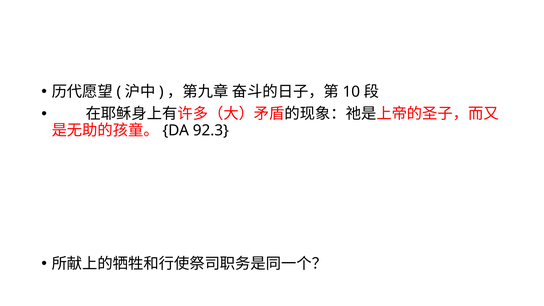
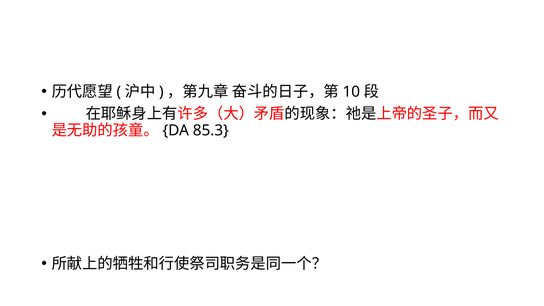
92.3: 92.3 -> 85.3
